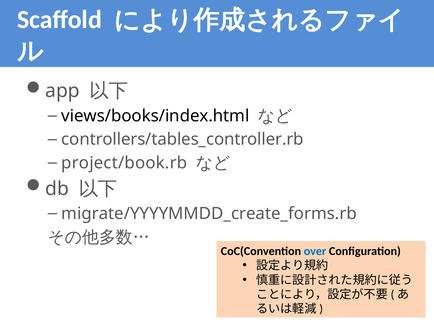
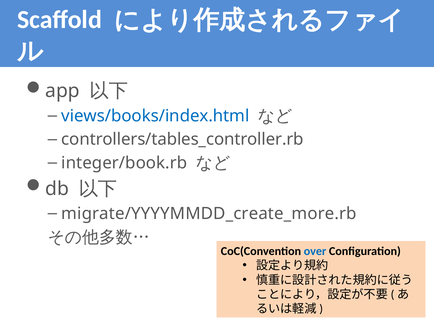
views/books/index.html colour: black -> blue
project/book.rb: project/book.rb -> integer/book.rb
migrate/YYYYMMDD_create_forms.rb: migrate/YYYYMMDD_create_forms.rb -> migrate/YYYYMMDD_create_more.rb
